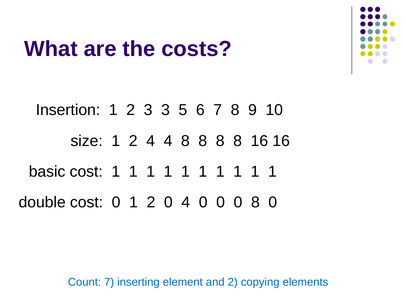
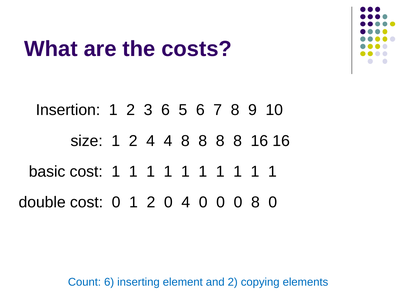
3 3: 3 -> 6
Count 7: 7 -> 6
